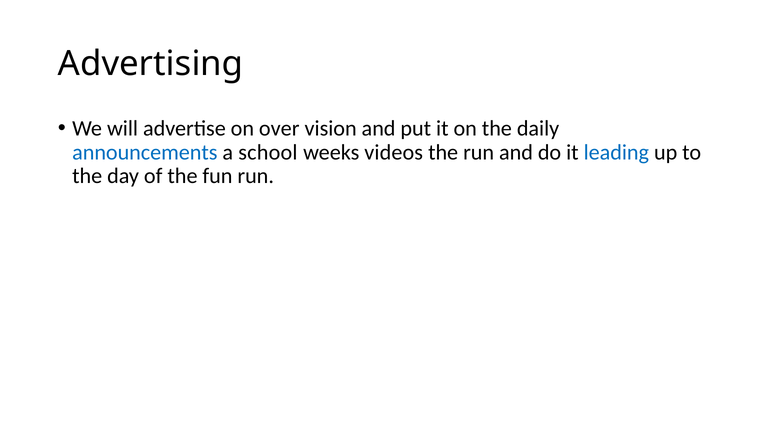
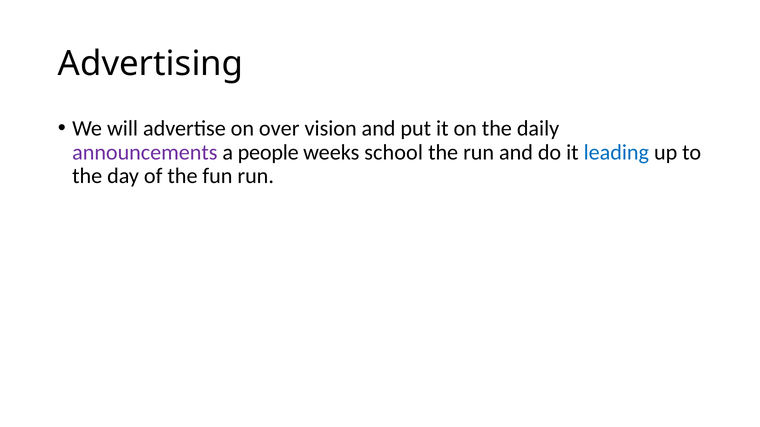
announcements colour: blue -> purple
school: school -> people
videos: videos -> school
